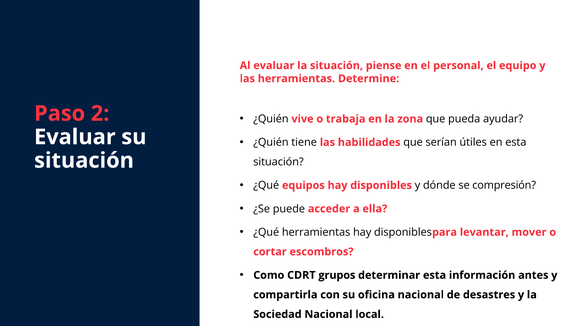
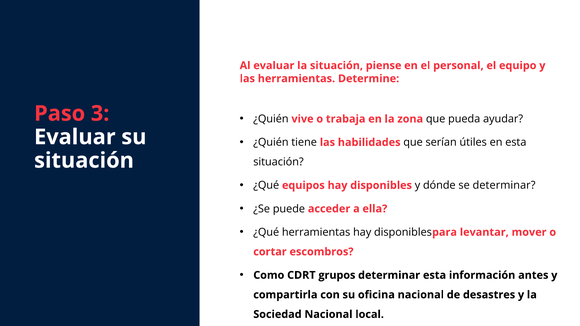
2: 2 -> 3
se compresión: compresión -> determinar
